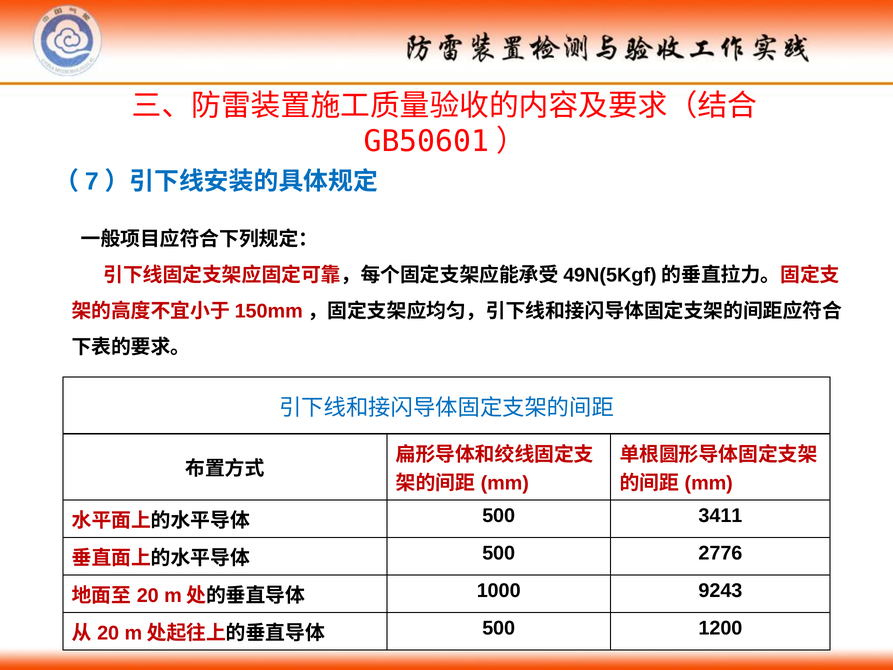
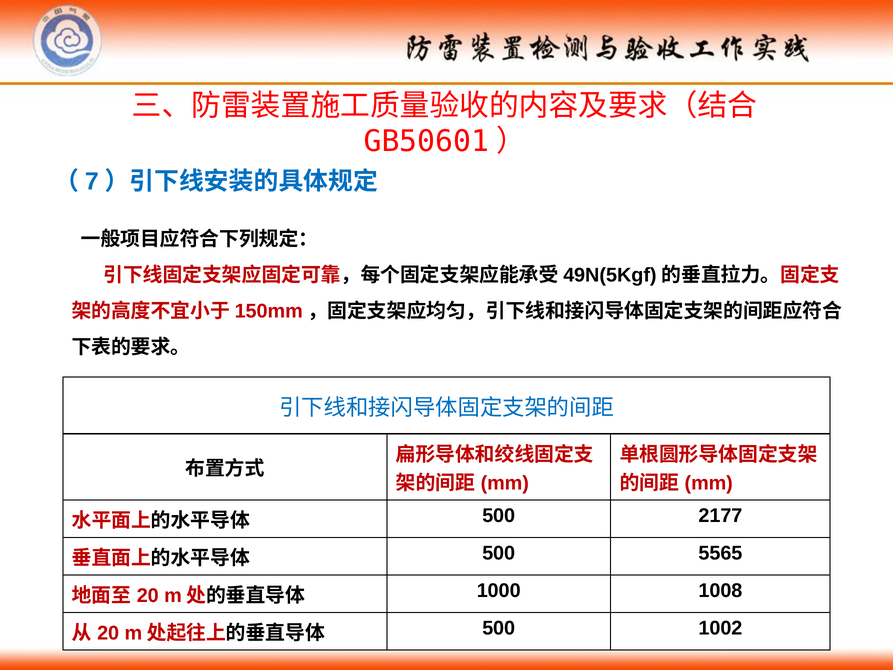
3411: 3411 -> 2177
2776: 2776 -> 5565
9243: 9243 -> 1008
1200: 1200 -> 1002
